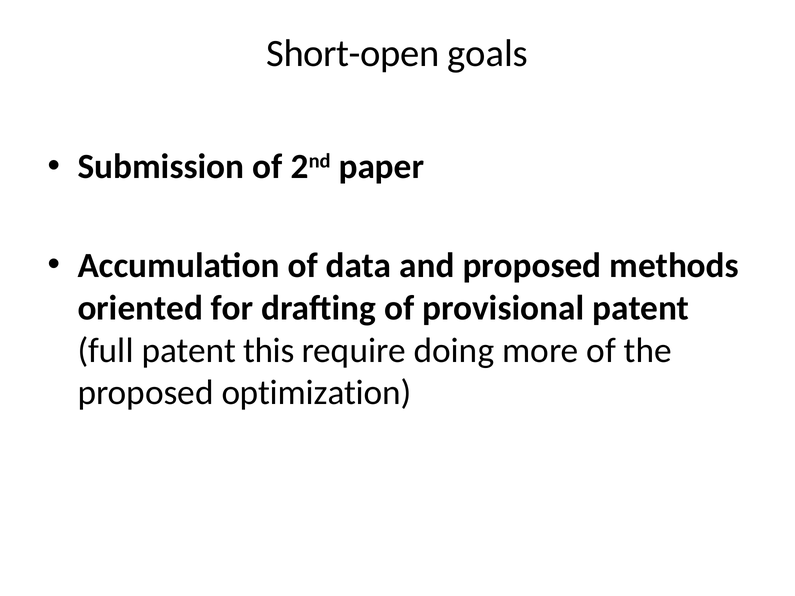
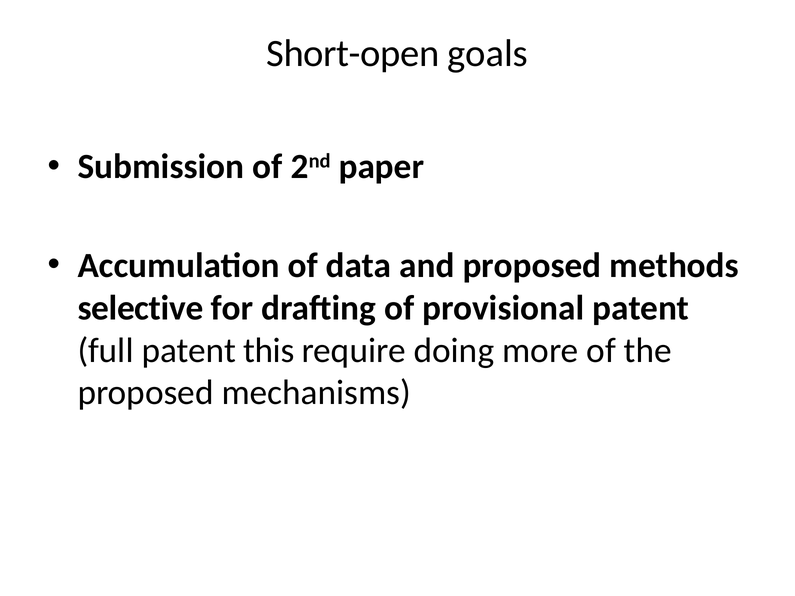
oriented: oriented -> selective
optimization: optimization -> mechanisms
